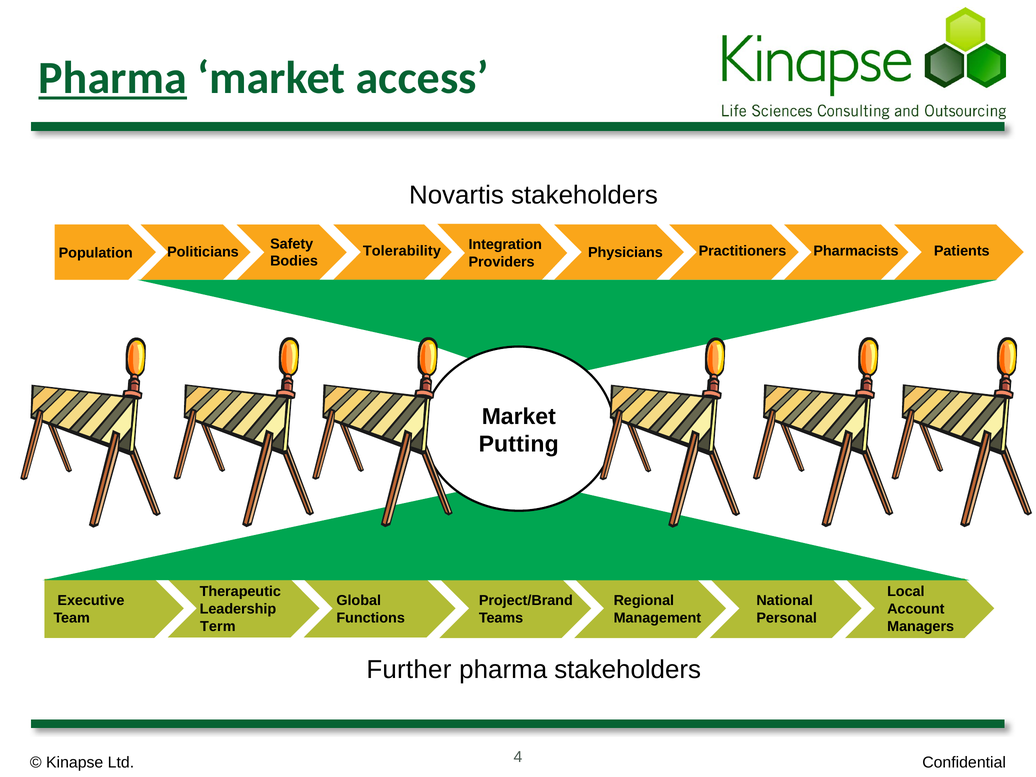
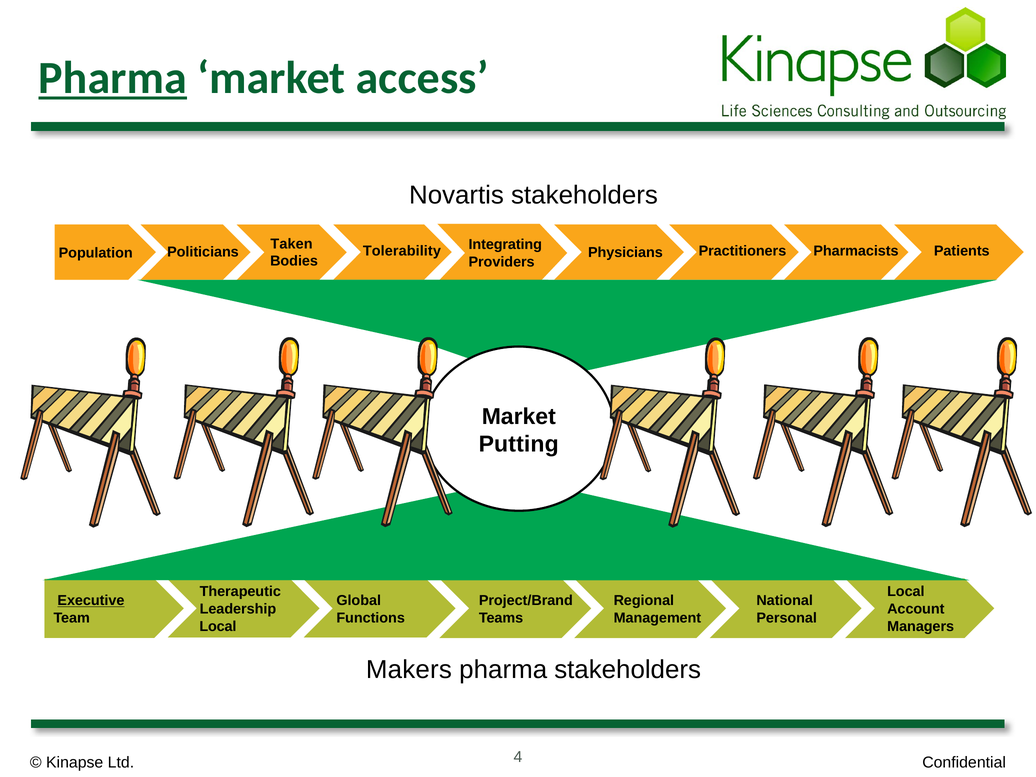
Safety: Safety -> Taken
Integration: Integration -> Integrating
Executive underline: none -> present
Term at (218, 626): Term -> Local
Further: Further -> Makers
